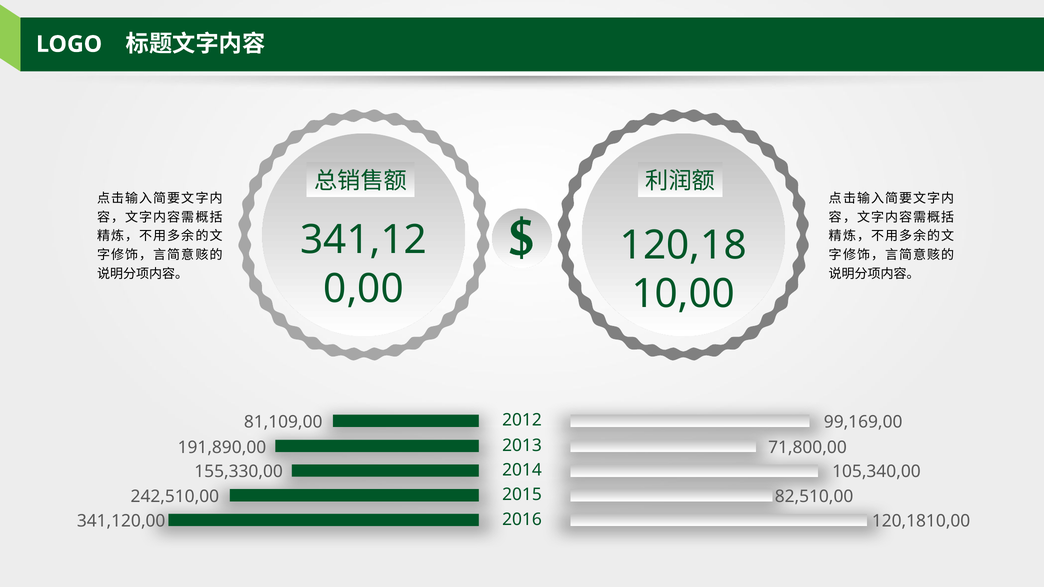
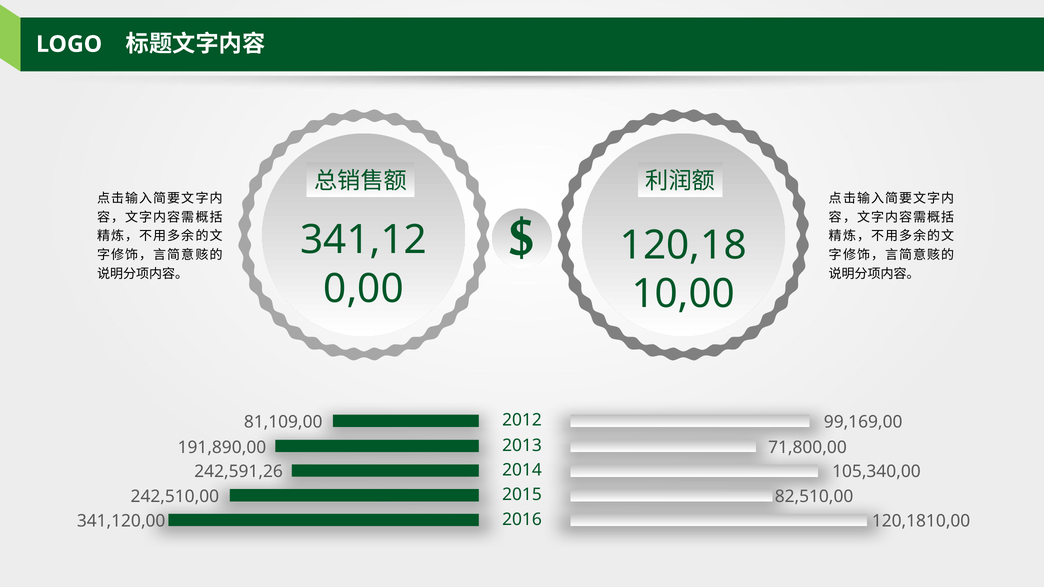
155,330,00: 155,330,00 -> 242,591,26
